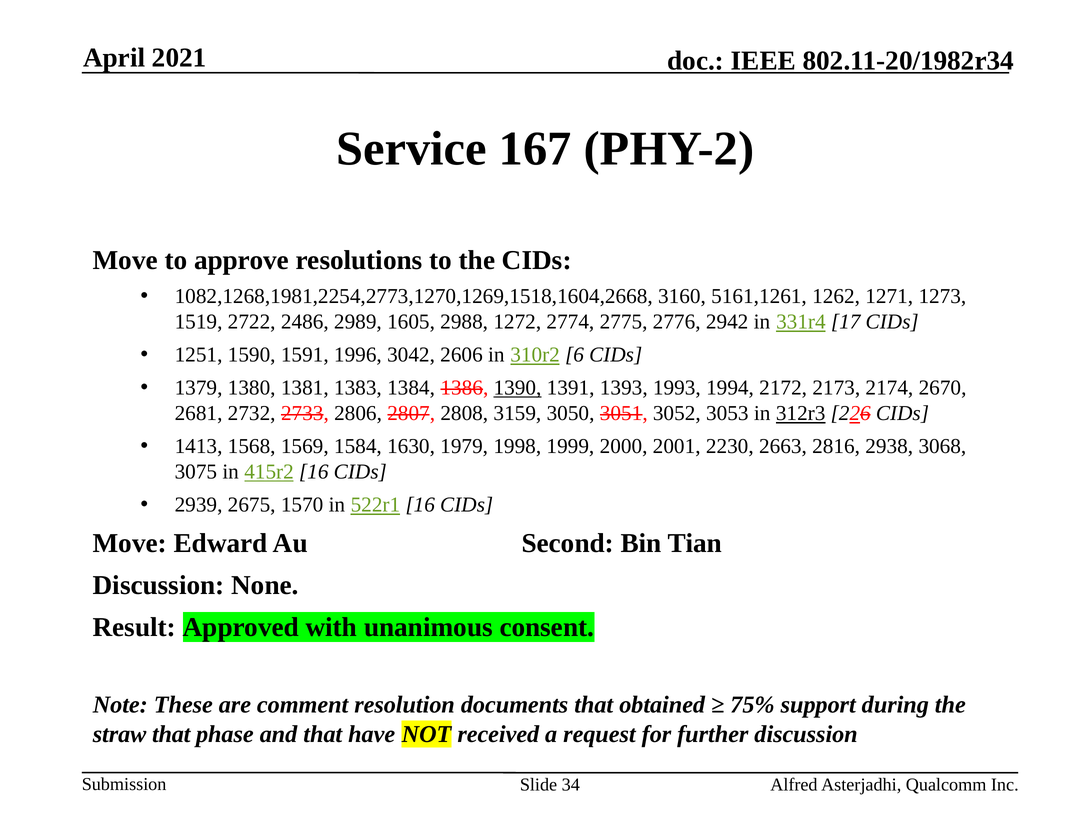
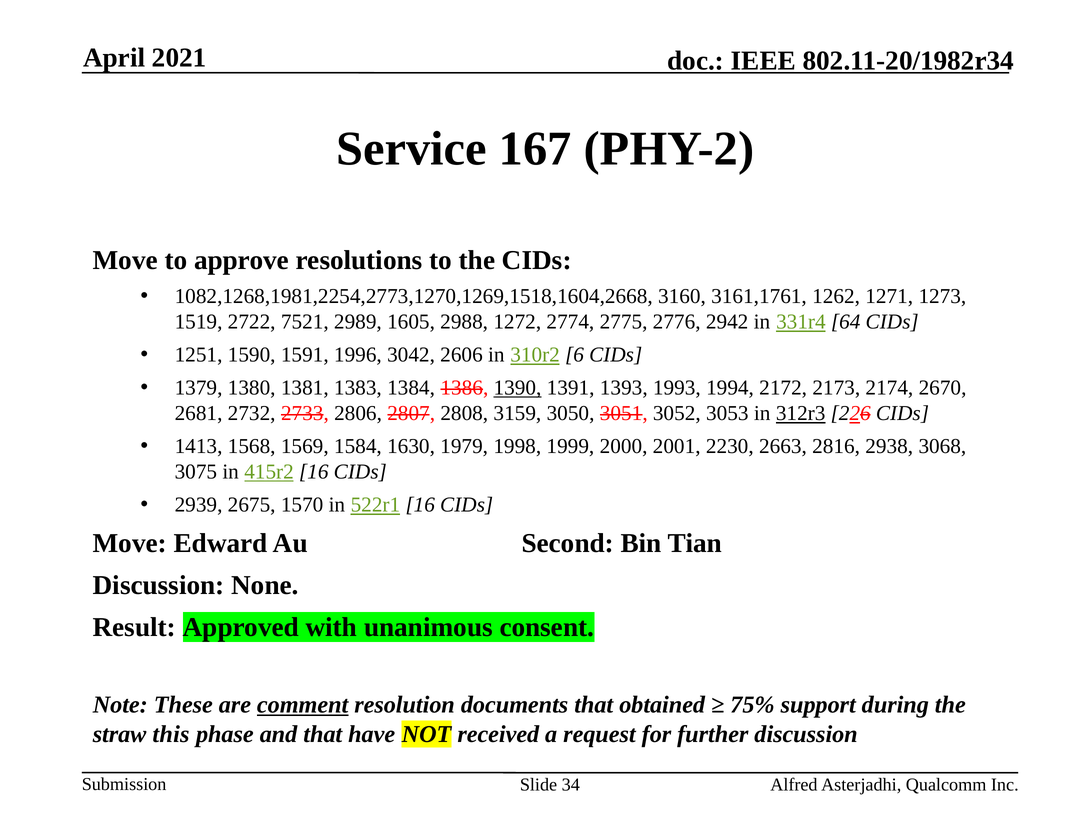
5161,1261: 5161,1261 -> 3161,1761
2486: 2486 -> 7521
17: 17 -> 64
comment underline: none -> present
straw that: that -> this
